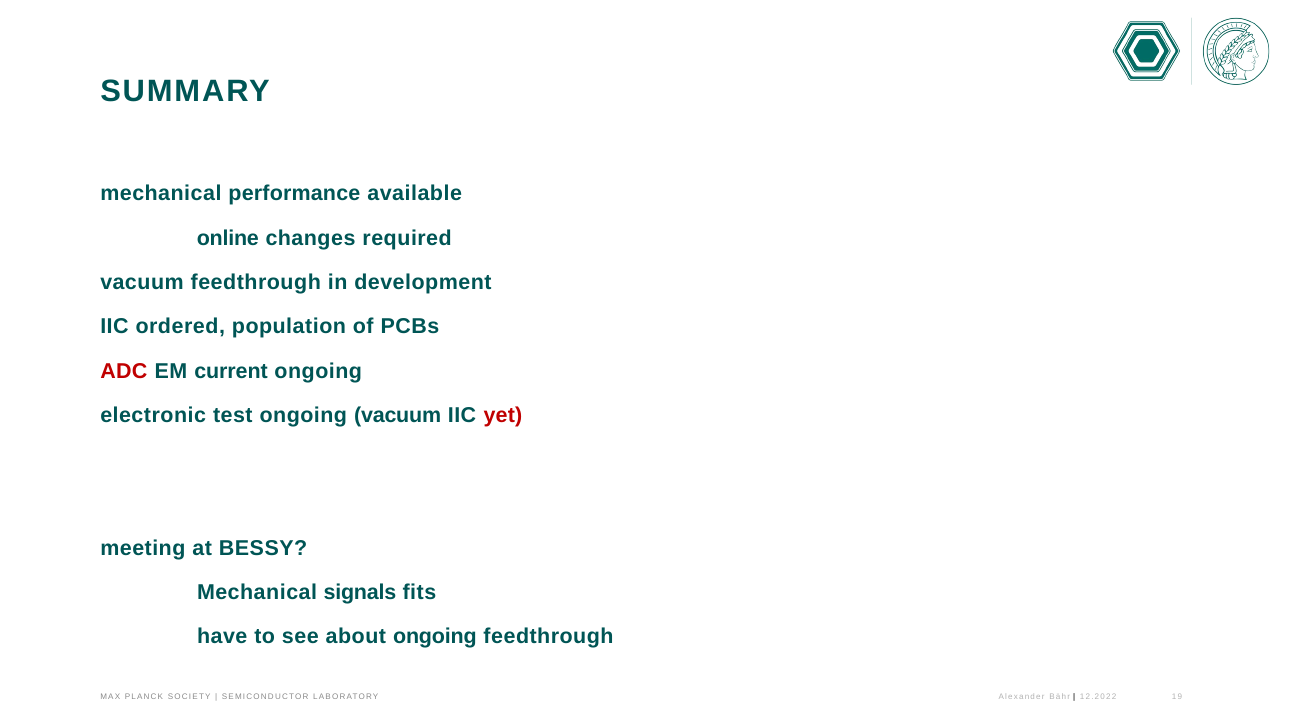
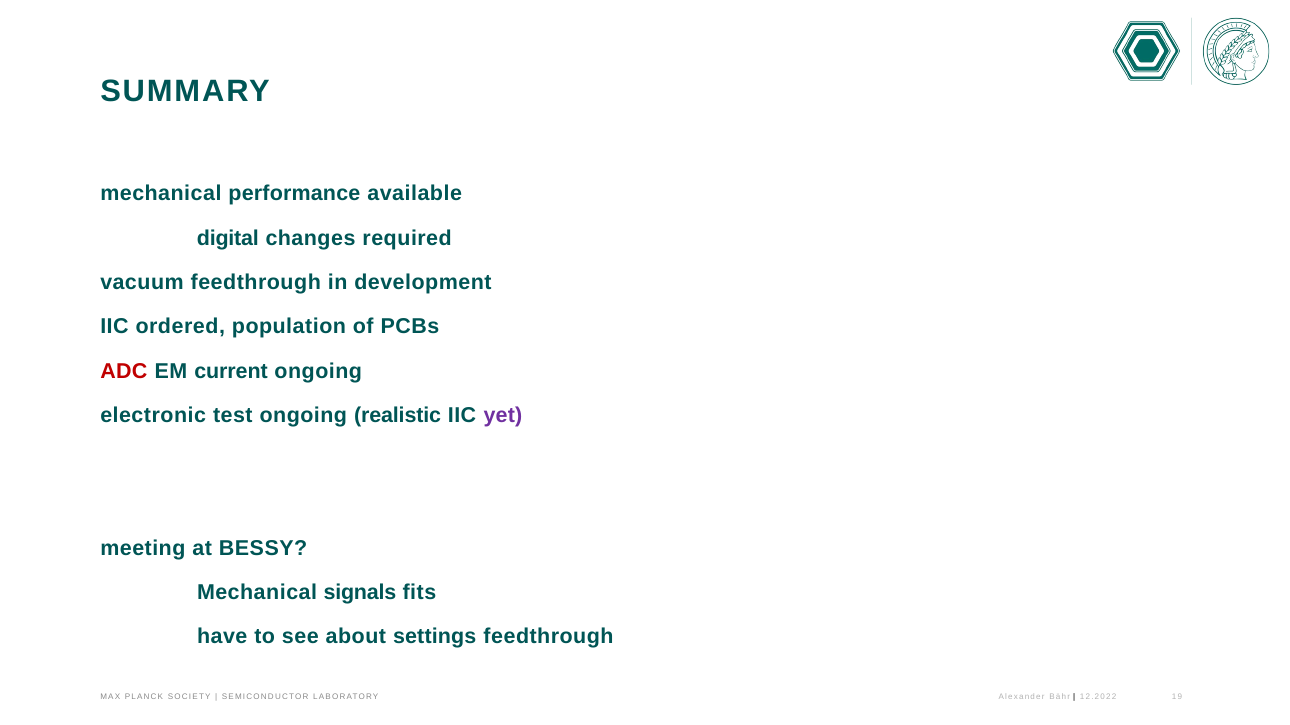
online: online -> digital
ongoing vacuum: vacuum -> realistic
yet colour: red -> purple
about ongoing: ongoing -> settings
